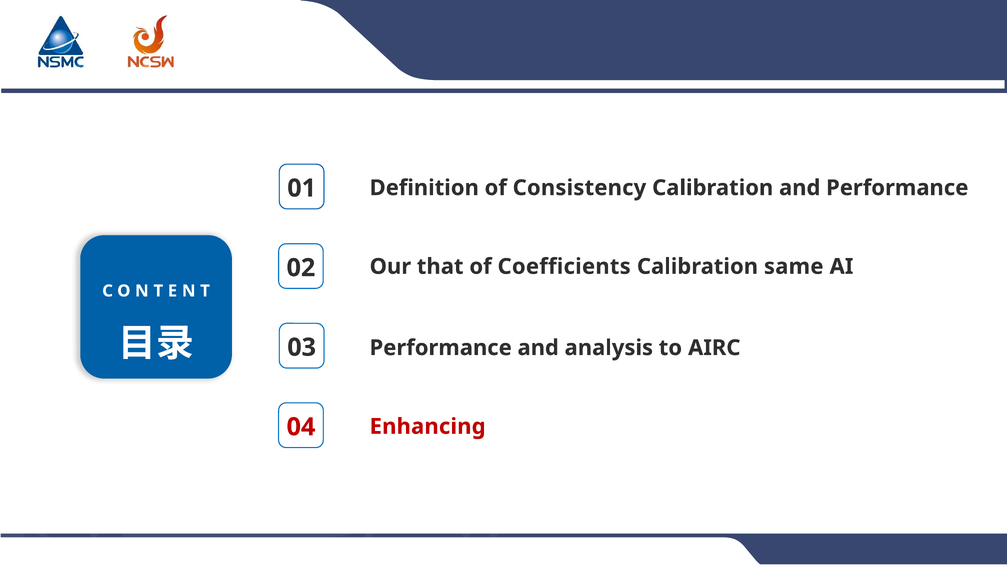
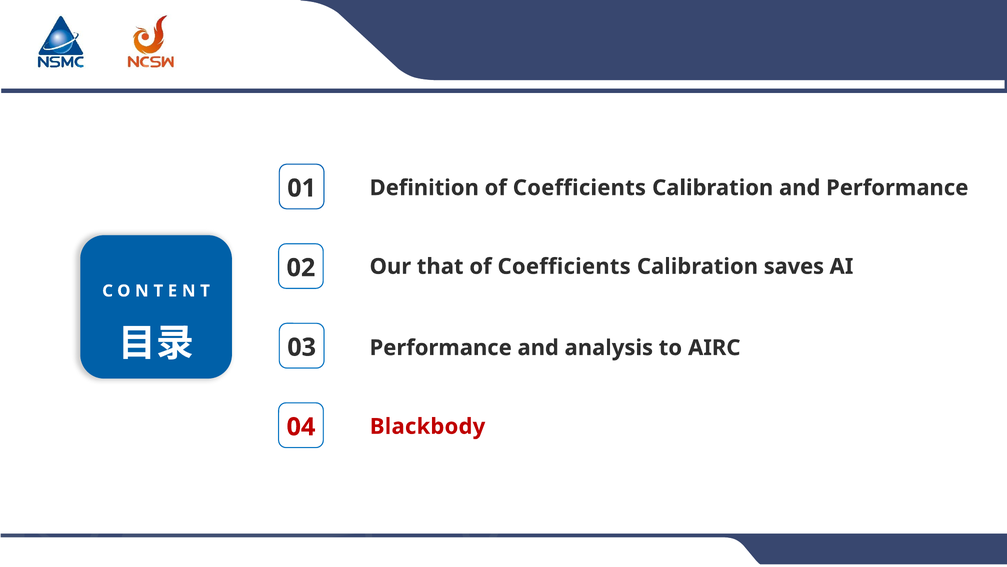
Definition of Consistency: Consistency -> Coefficients
same: same -> saves
Enhancing: Enhancing -> Blackbody
